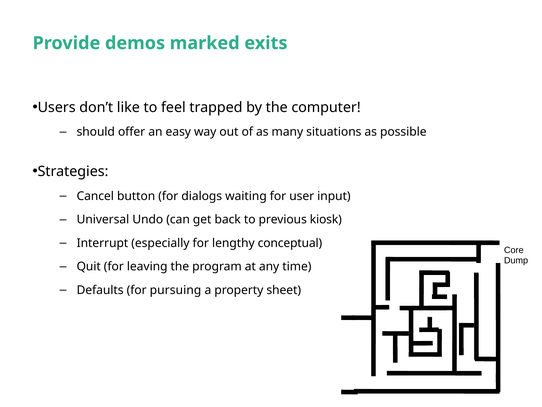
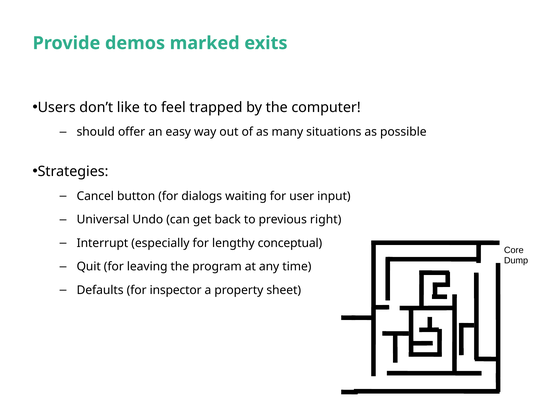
kiosk: kiosk -> right
pursuing: pursuing -> inspector
